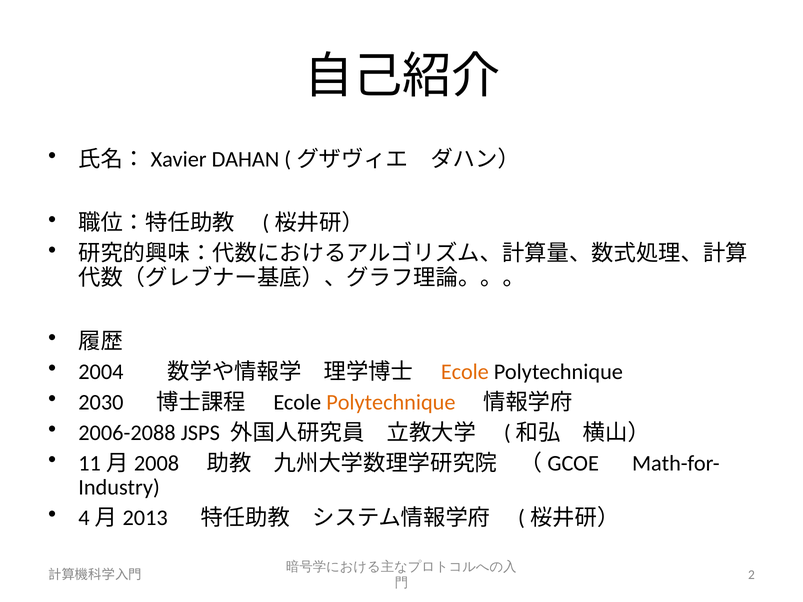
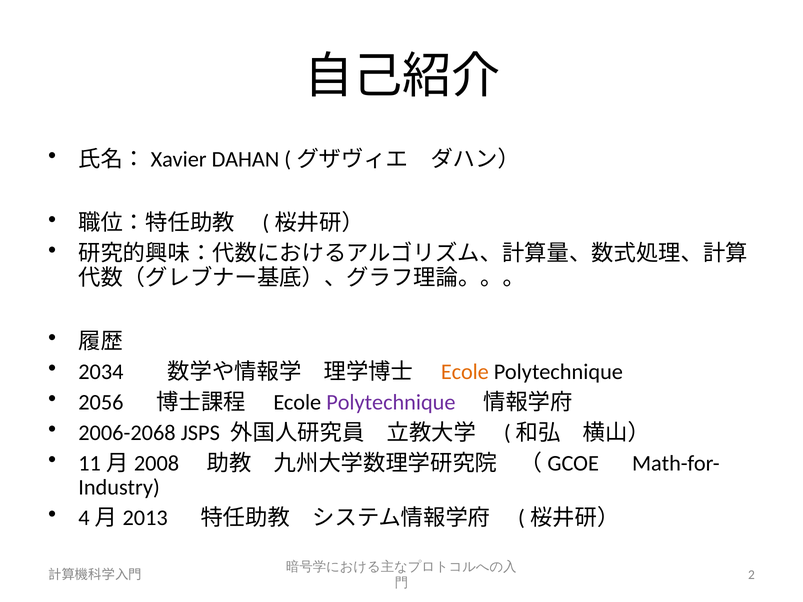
2004: 2004 -> 2034
2030: 2030 -> 2056
Polytechnique at (391, 403) colour: orange -> purple
2006-2088: 2006-2088 -> 2006-2068
